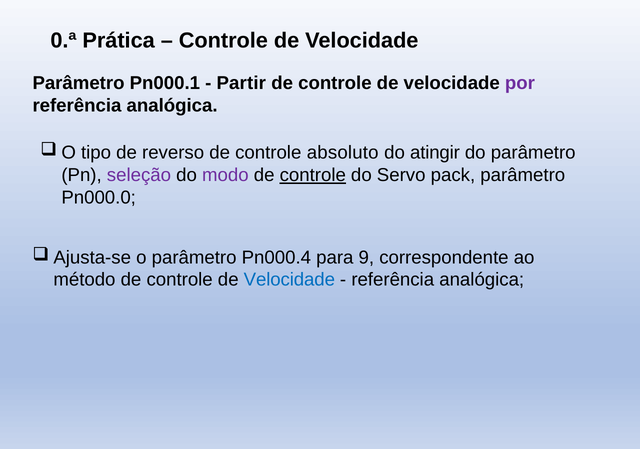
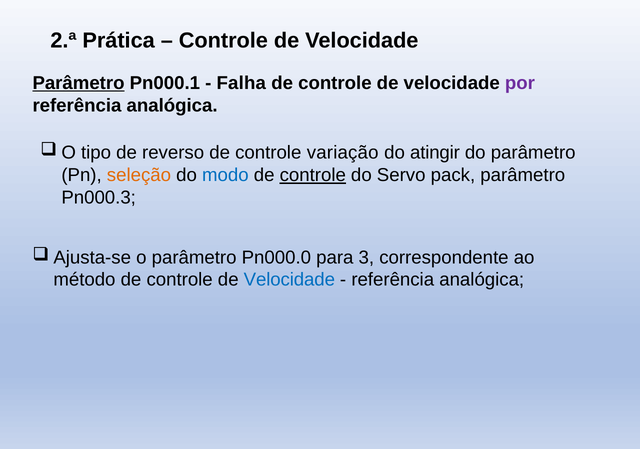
0.ª: 0.ª -> 2.ª
Parâmetro at (79, 83) underline: none -> present
Partir: Partir -> Falha
absoluto: absoluto -> variação
seleção colour: purple -> orange
modo colour: purple -> blue
Pn000.0: Pn000.0 -> Pn000.3
Pn000.4: Pn000.4 -> Pn000.0
9: 9 -> 3
